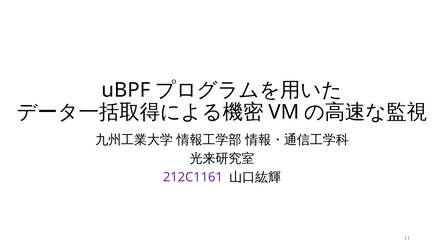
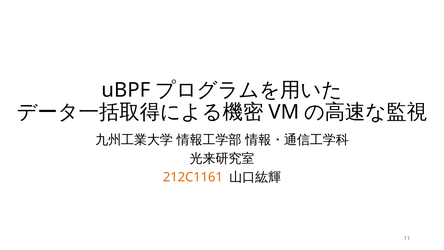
212C1161 colour: purple -> orange
